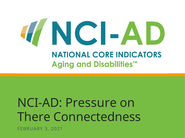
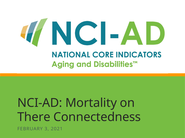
Pressure: Pressure -> Mortality
